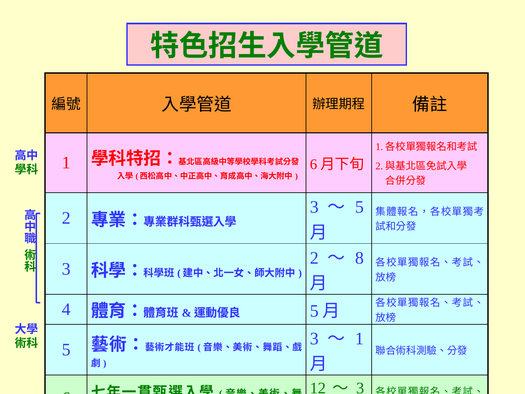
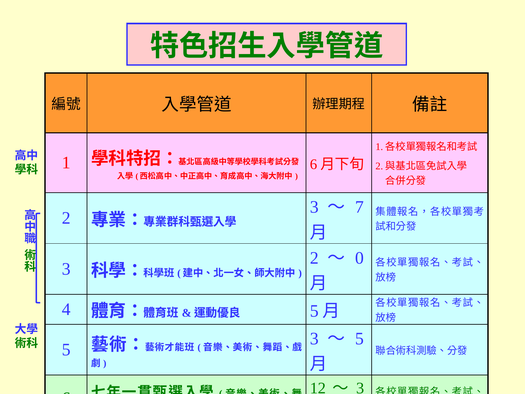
5 at (359, 207): 5 -> 7
8: 8 -> 0
1 at (359, 339): 1 -> 5
